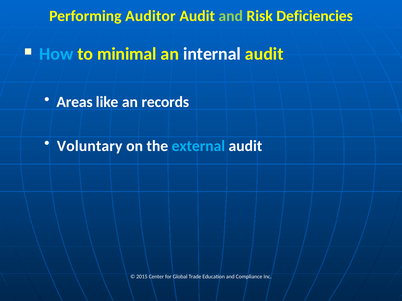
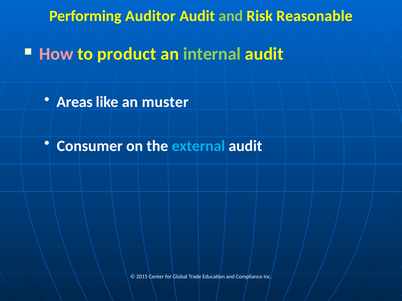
Deficiencies: Deficiencies -> Reasonable
How colour: light blue -> pink
minimal: minimal -> product
internal colour: white -> light green
records: records -> muster
Voluntary: Voluntary -> Consumer
